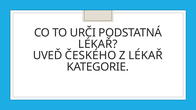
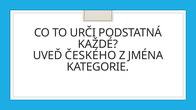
LÉKAŘ at (98, 44): LÉKAŘ -> KAŽDÉ
Z LÉKAŘ: LÉKAŘ -> JMÉNA
